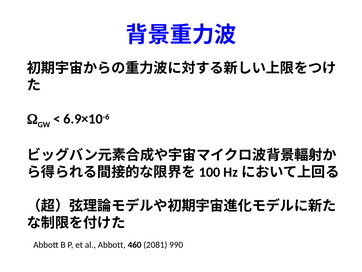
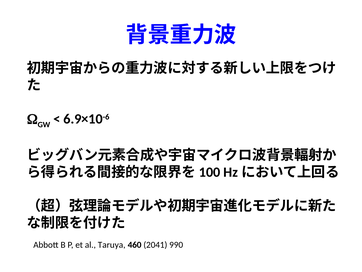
al Abbott: Abbott -> Taruya
2081: 2081 -> 2041
